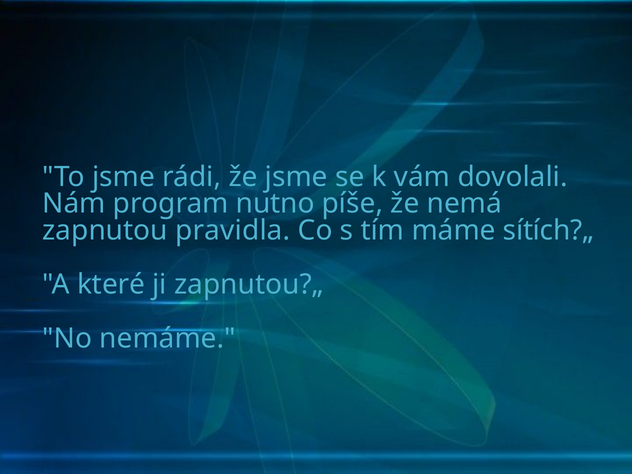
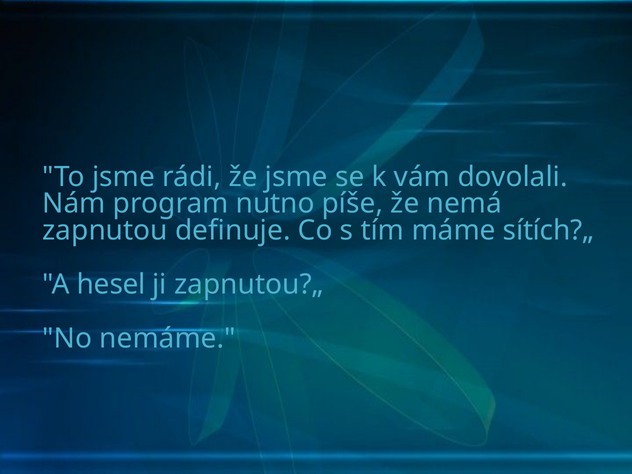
pravidla: pravidla -> definuje
které: které -> hesel
